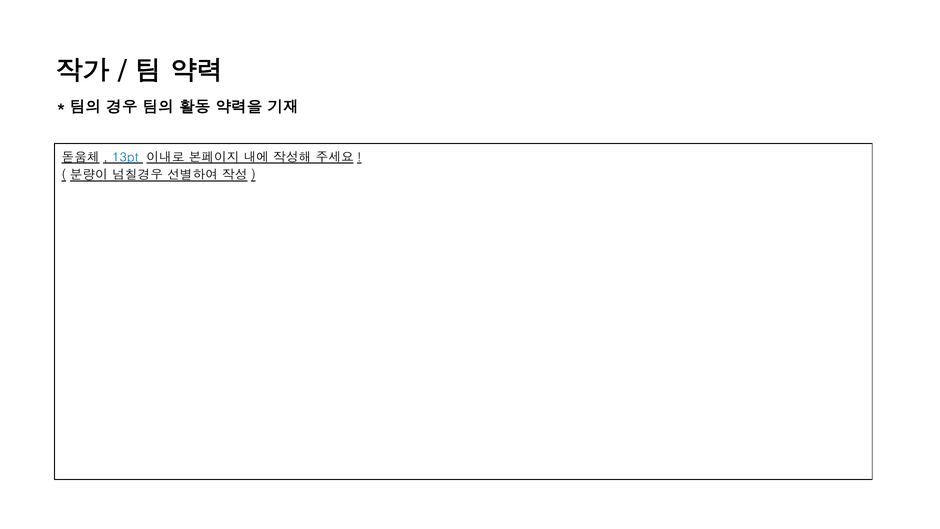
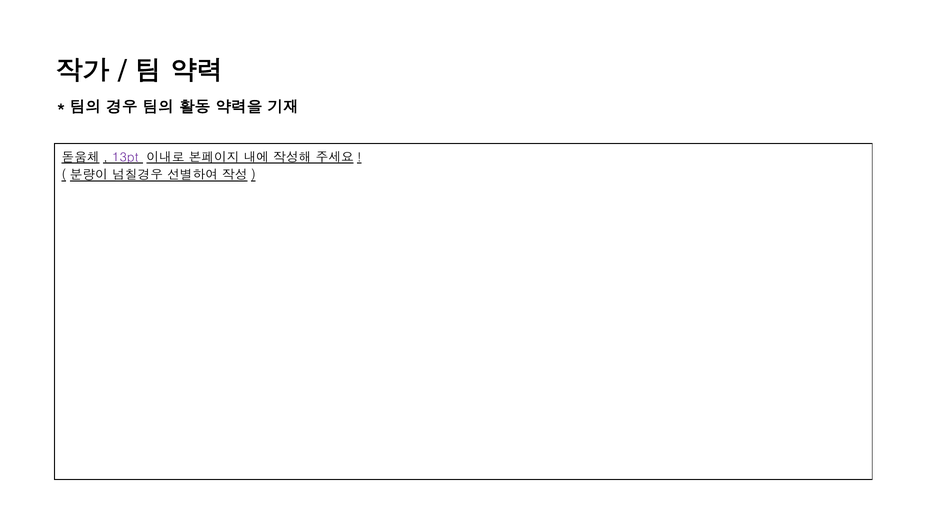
13pt colour: blue -> purple
